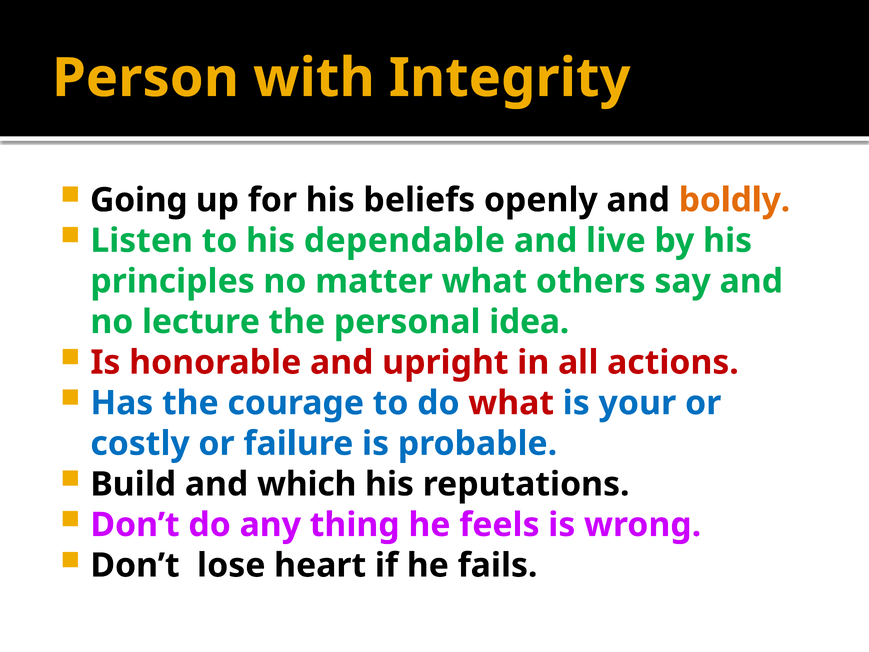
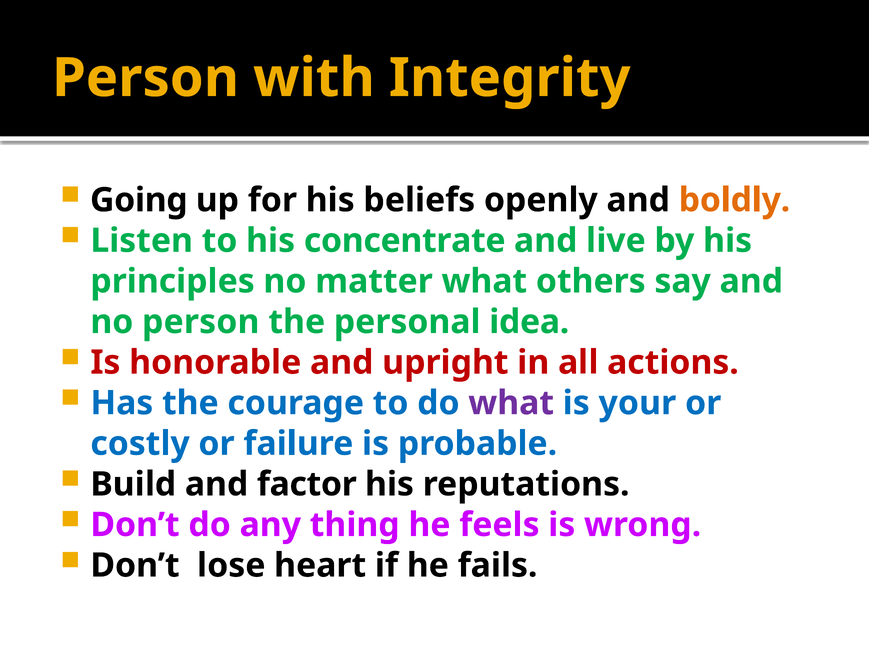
dependable: dependable -> concentrate
no lecture: lecture -> person
what at (511, 403) colour: red -> purple
which: which -> factor
